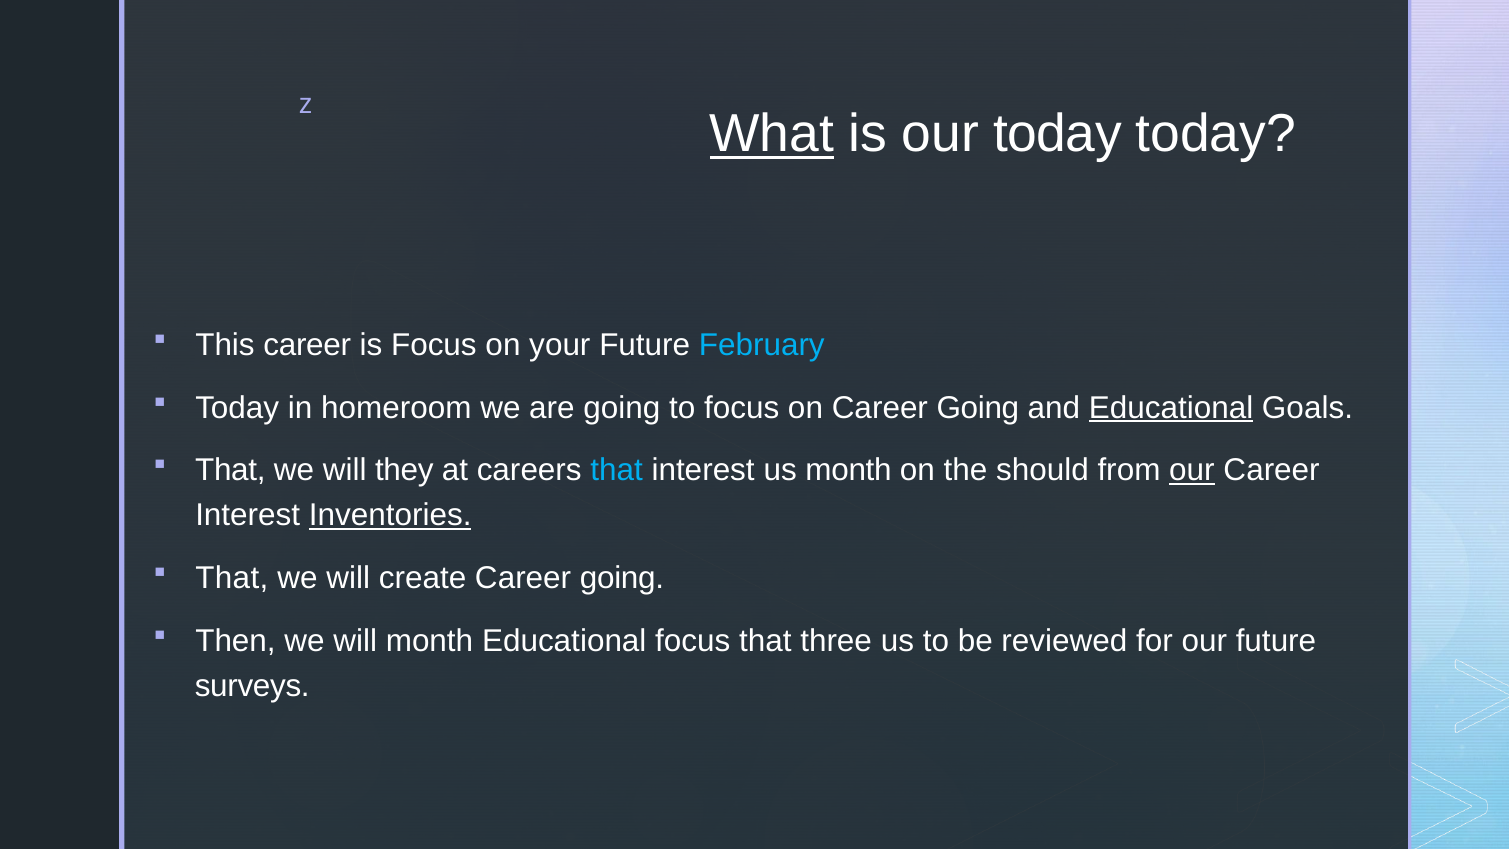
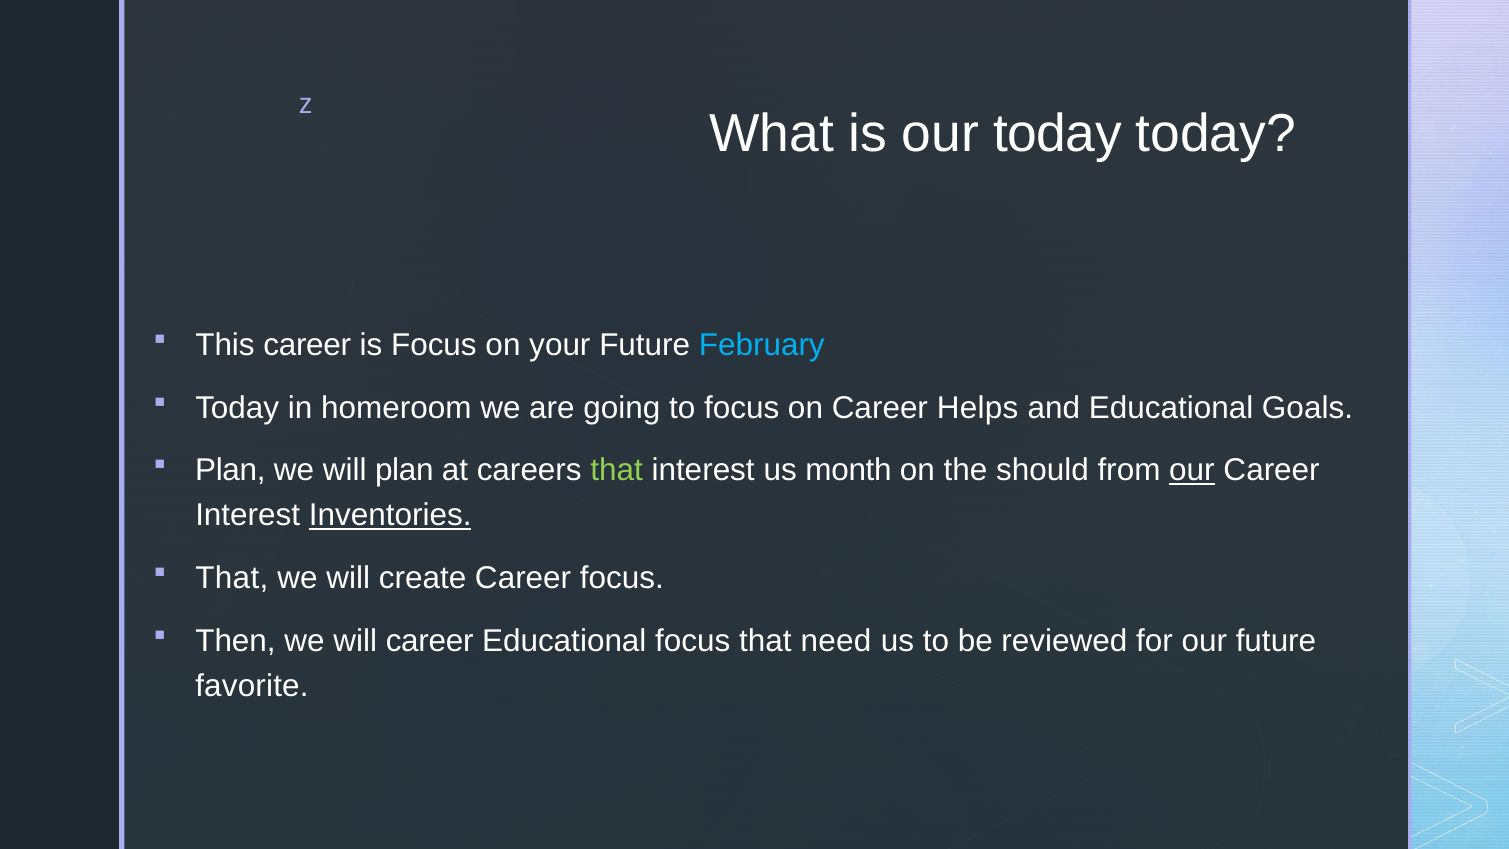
What underline: present -> none
on Career Going: Going -> Helps
Educational at (1171, 408) underline: present -> none
That at (230, 470): That -> Plan
will they: they -> plan
that at (617, 470) colour: light blue -> light green
create Career going: going -> focus
will month: month -> career
three: three -> need
surveys: surveys -> favorite
